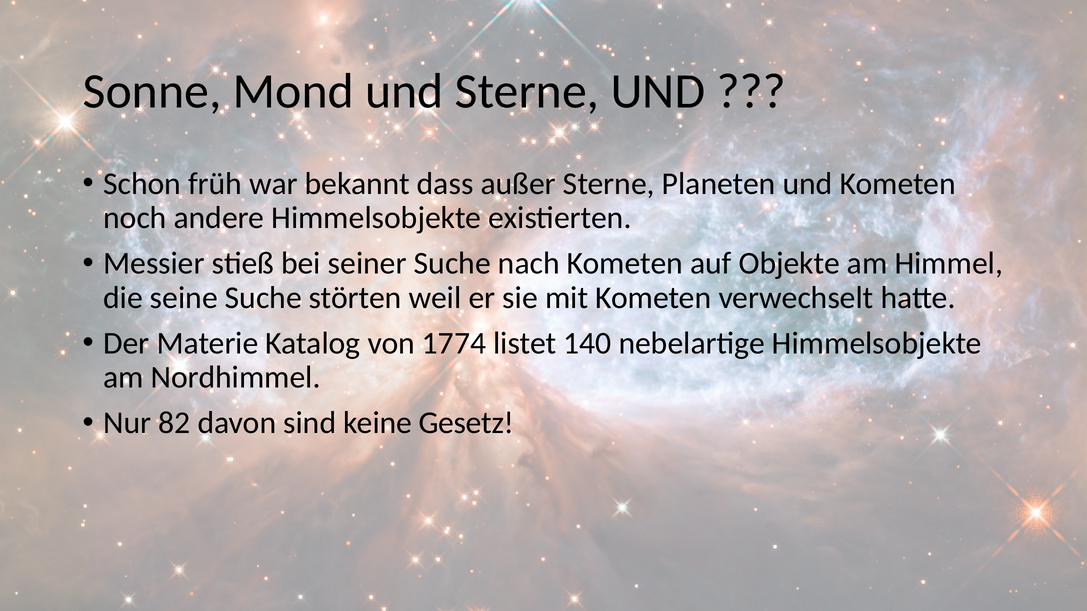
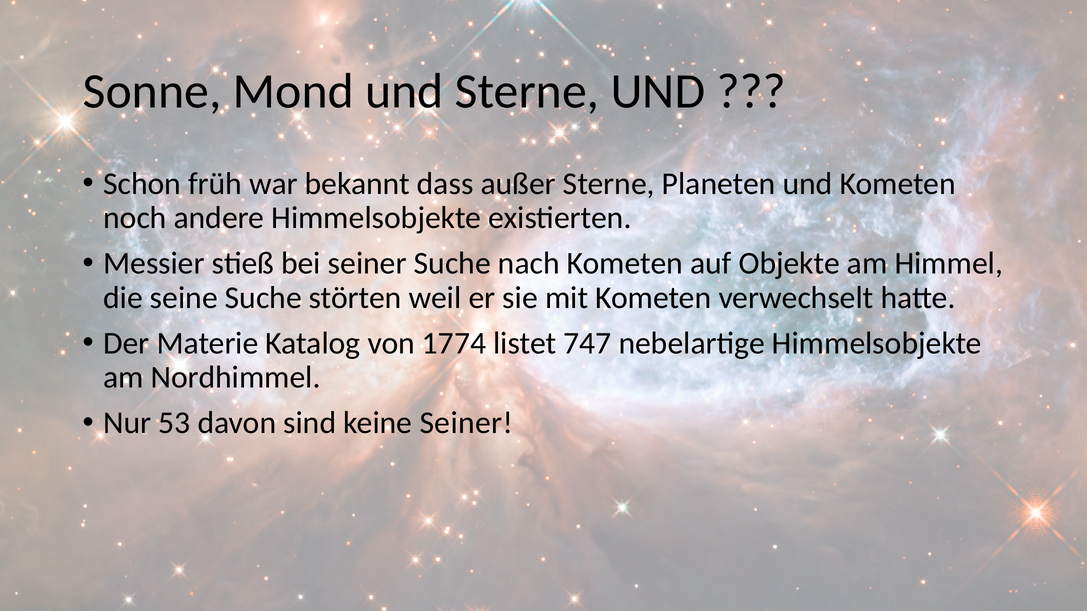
140: 140 -> 747
82: 82 -> 53
keine Gesetz: Gesetz -> Seiner
